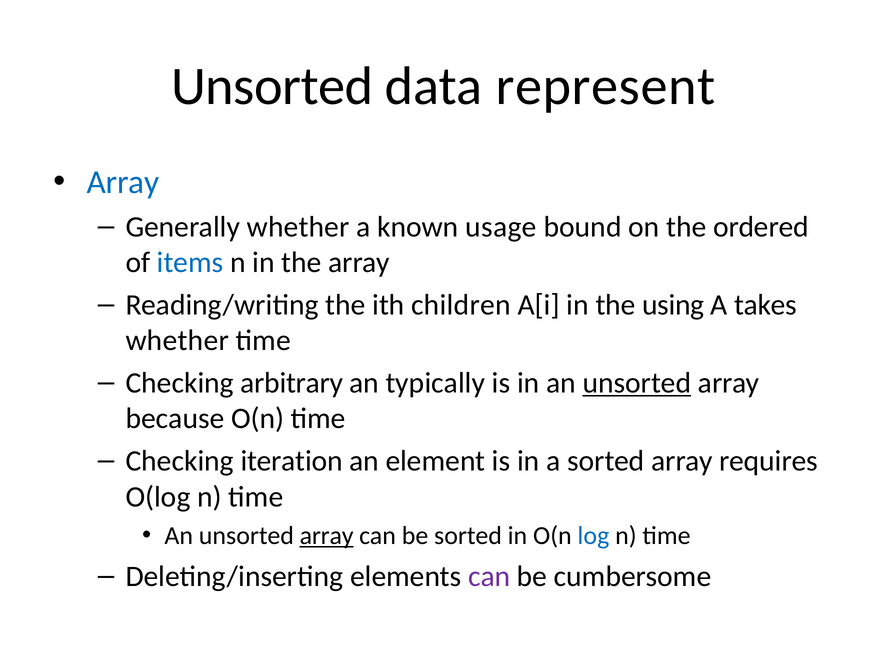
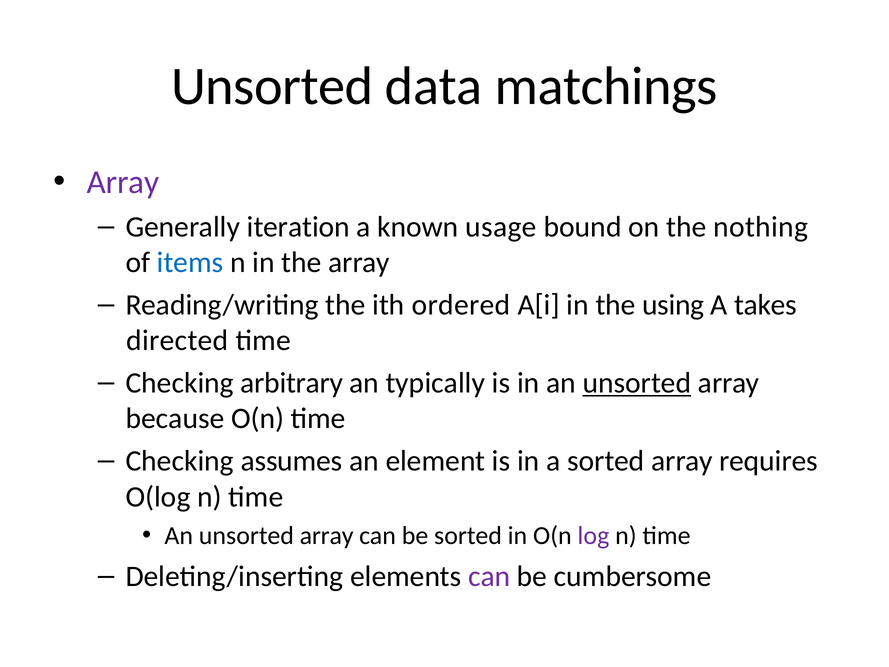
represent: represent -> matchings
Array at (123, 182) colour: blue -> purple
Generally whether: whether -> iteration
ordered: ordered -> nothing
children: children -> ordered
whether at (177, 340): whether -> directed
iteration: iteration -> assumes
array at (327, 536) underline: present -> none
log colour: blue -> purple
